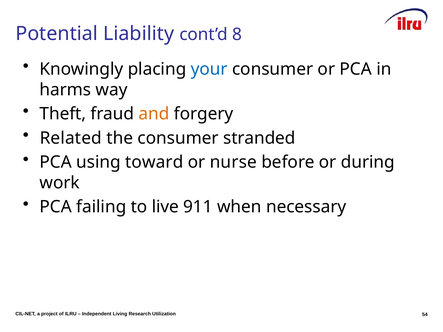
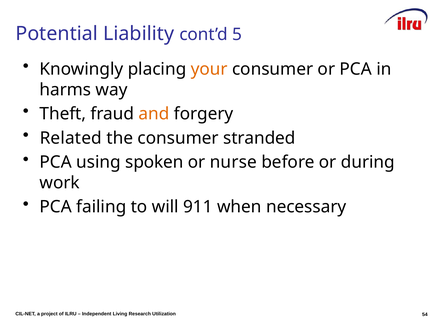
8: 8 -> 5
your colour: blue -> orange
toward: toward -> spoken
live: live -> will
